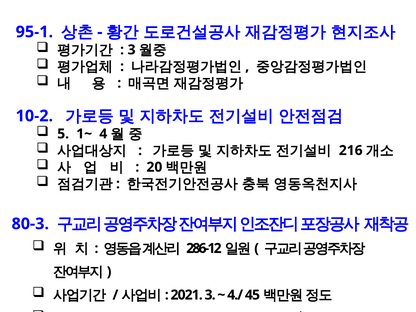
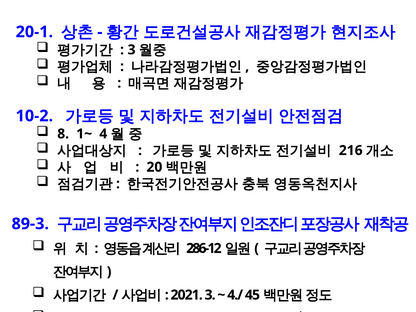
95-1: 95-1 -> 20-1
5: 5 -> 8
80-3: 80-3 -> 89-3
